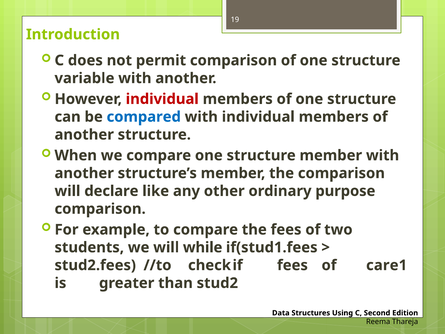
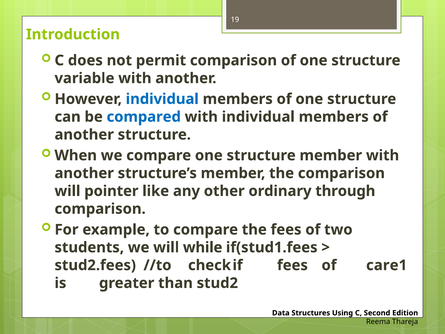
individual at (162, 99) colour: red -> blue
declare: declare -> pointer
purpose: purpose -> through
